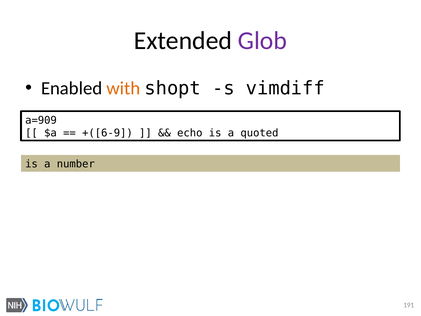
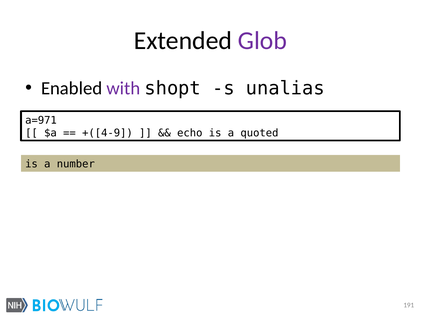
with colour: orange -> purple
vimdiff: vimdiff -> unalias
a=909: a=909 -> a=971
+([6-9: +([6-9 -> +([4-9
